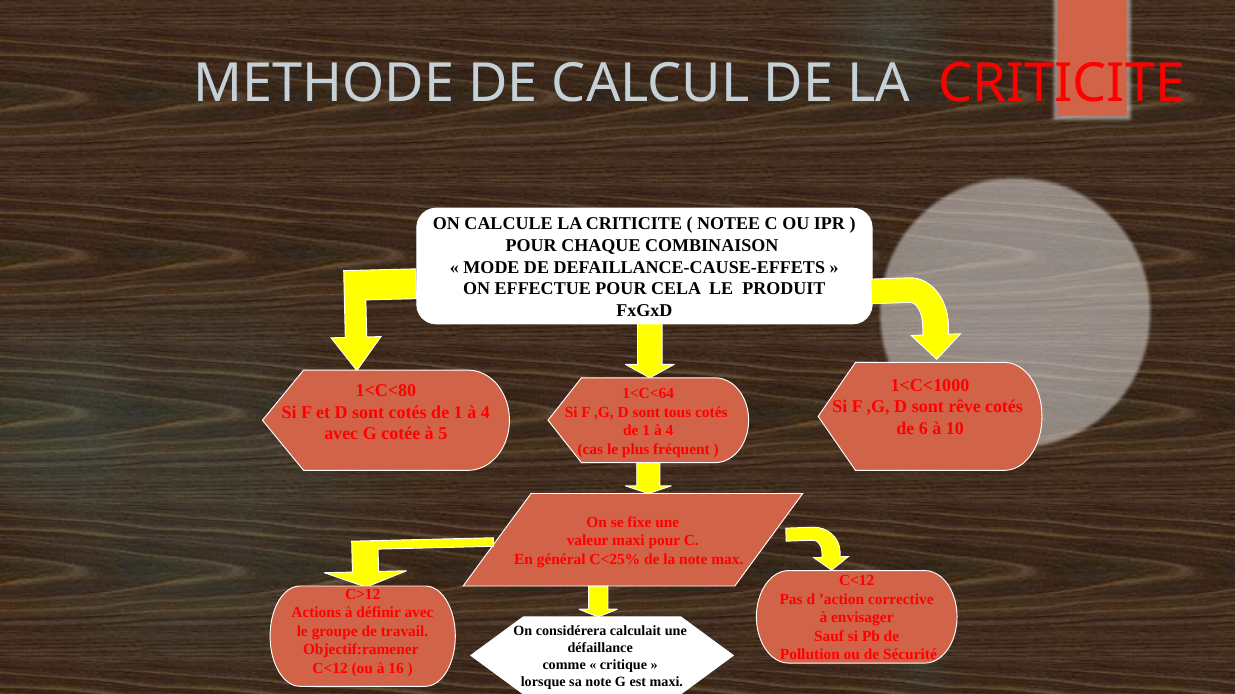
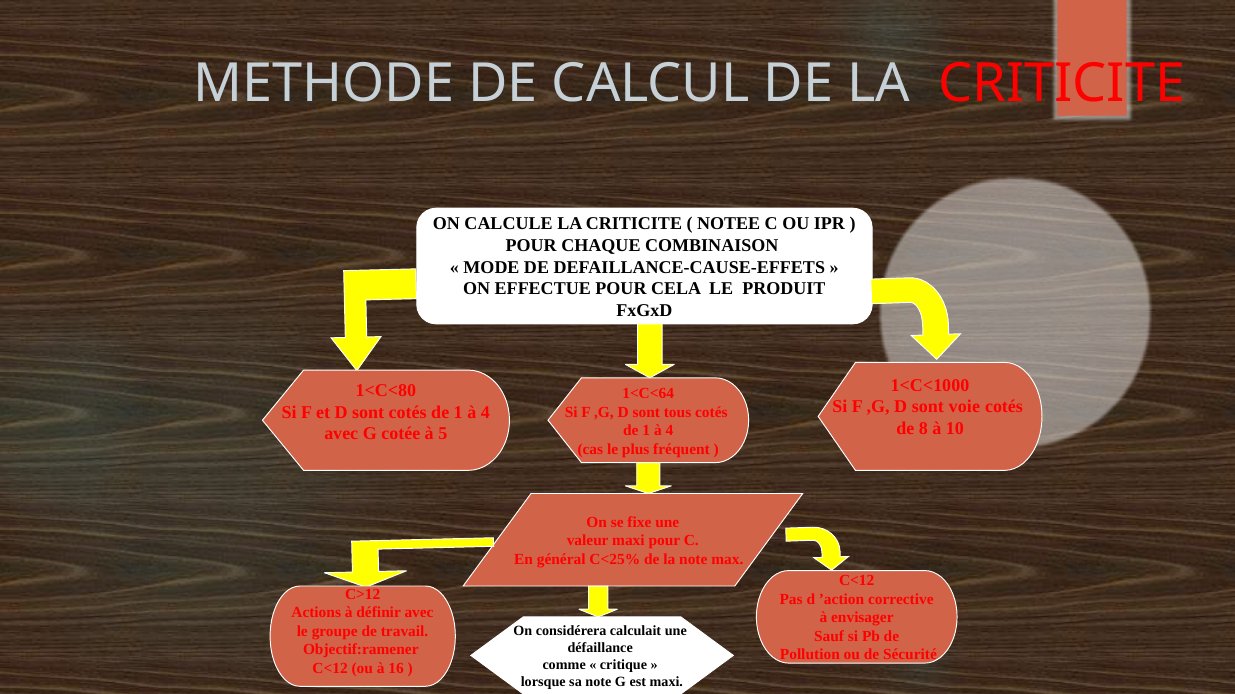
rêve: rêve -> voie
6: 6 -> 8
